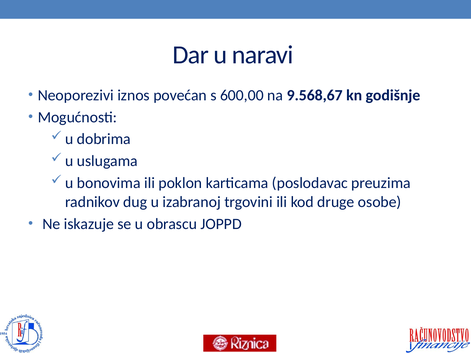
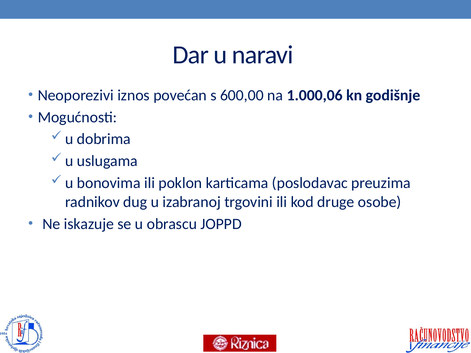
9.568,67: 9.568,67 -> 1.000,06
